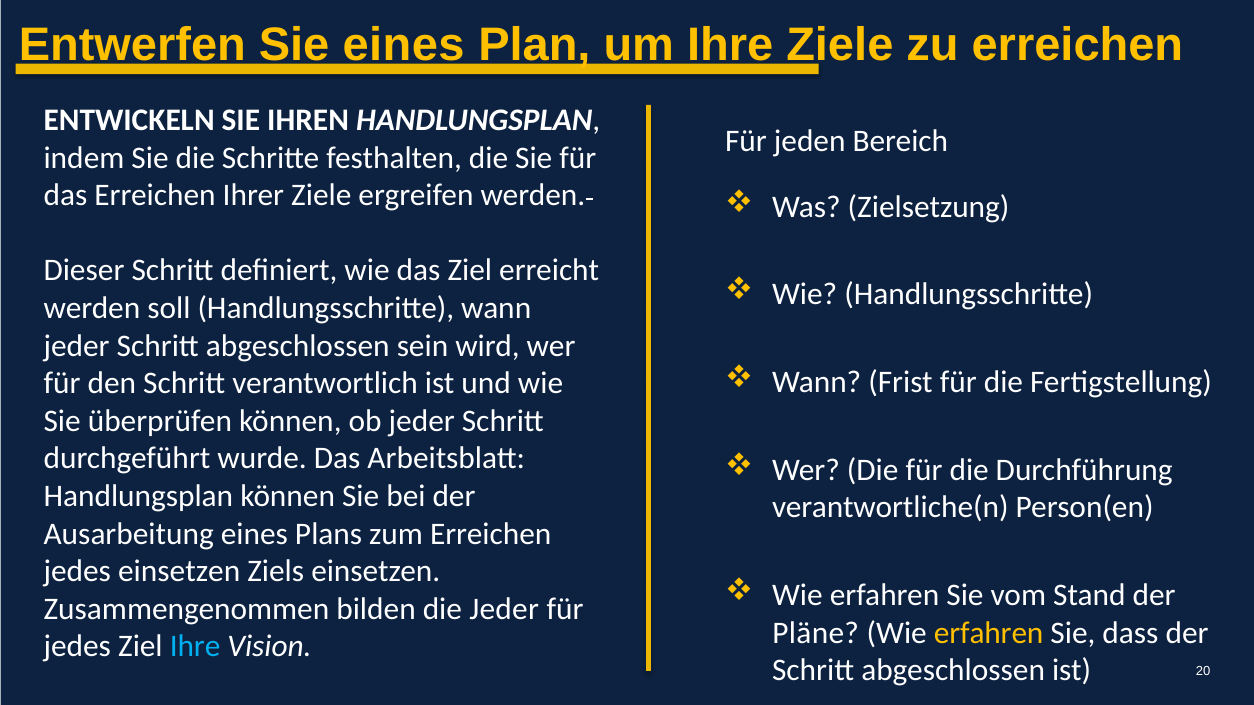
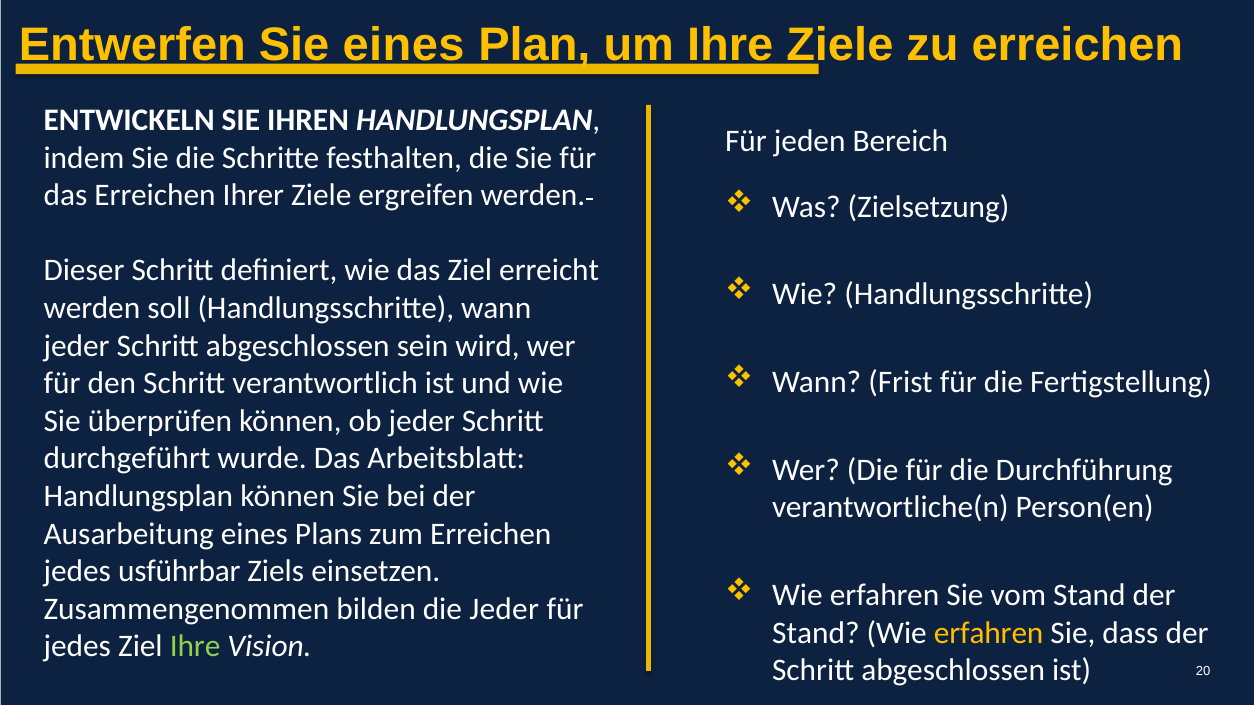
jedes einsetzen: einsetzen -> usführbar
Pläne at (816, 633): Pläne -> Stand
Ihre at (195, 647) colour: light blue -> light green
